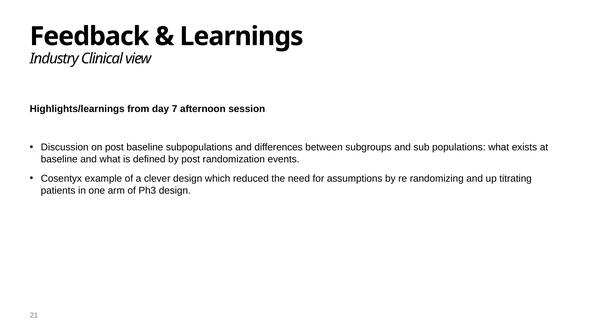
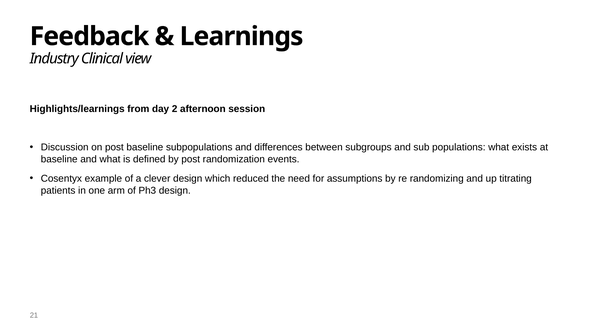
7: 7 -> 2
